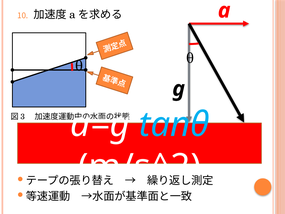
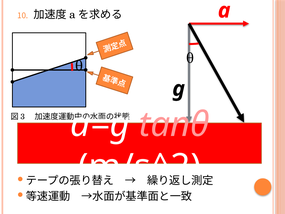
tanθ colour: light blue -> pink
